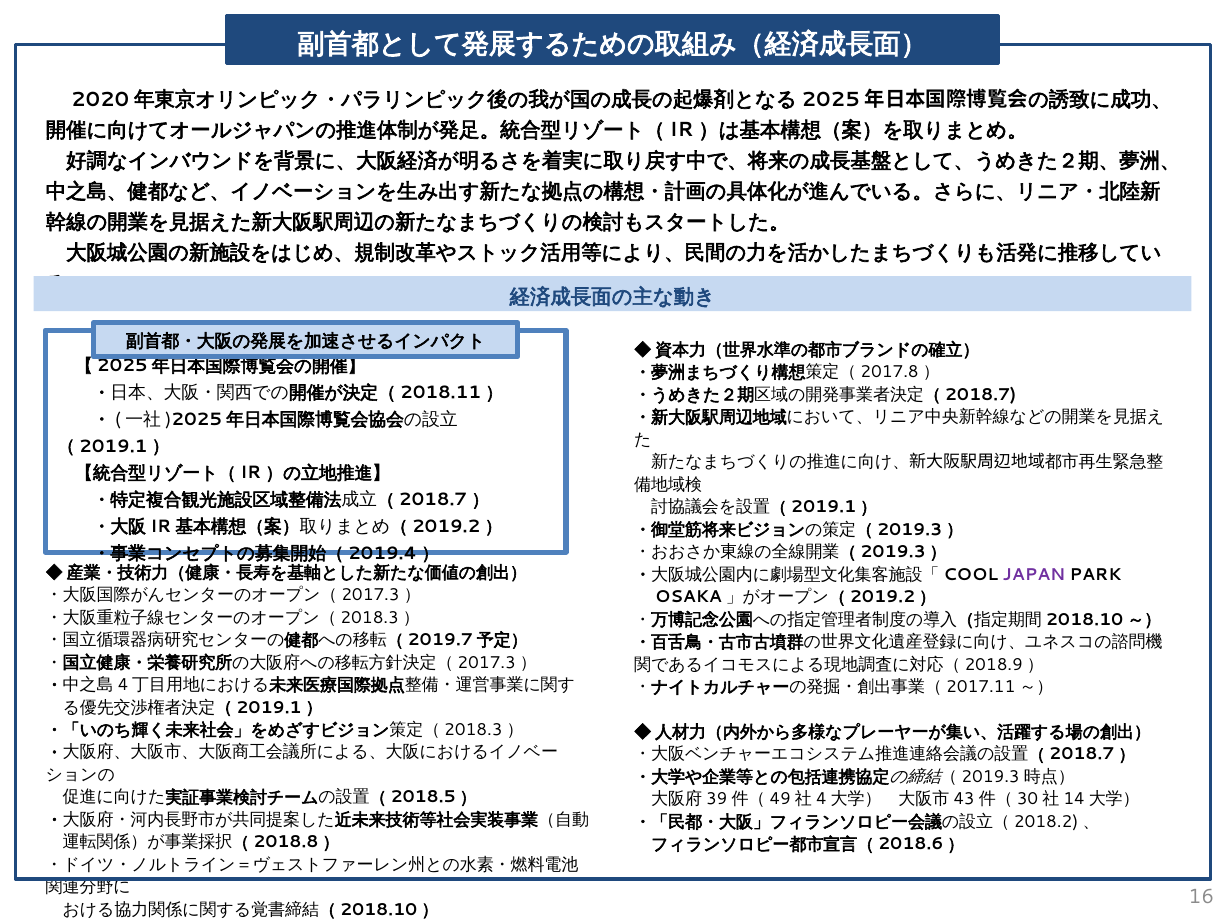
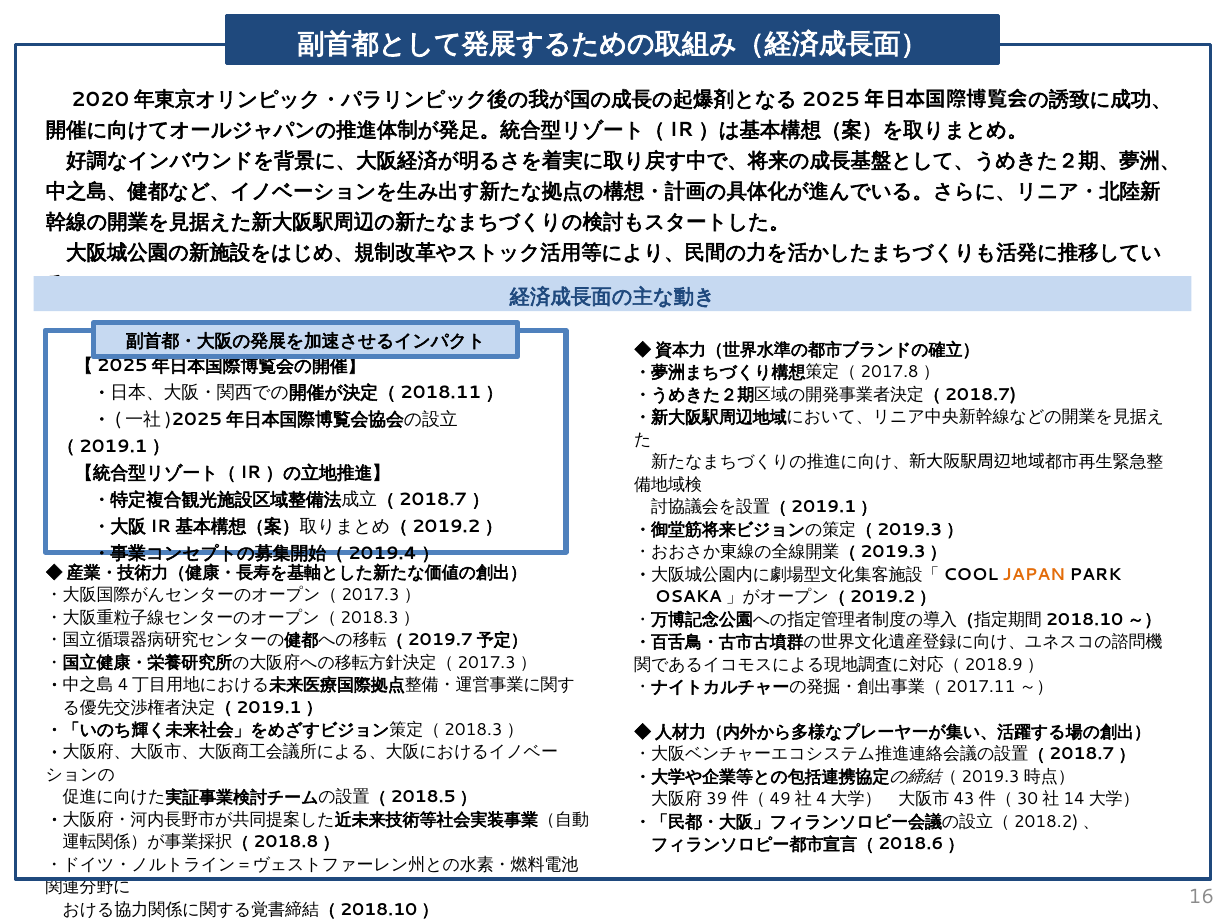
JAPAN colour: purple -> orange
